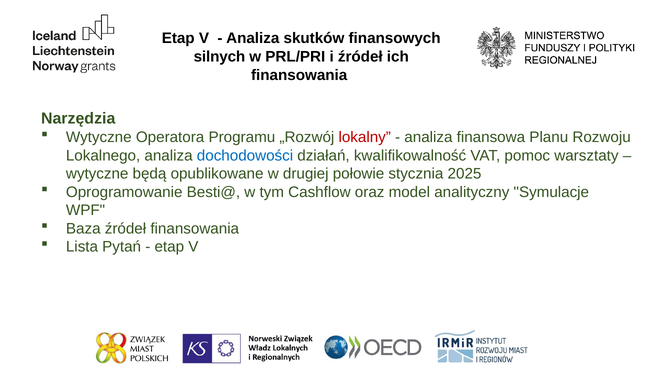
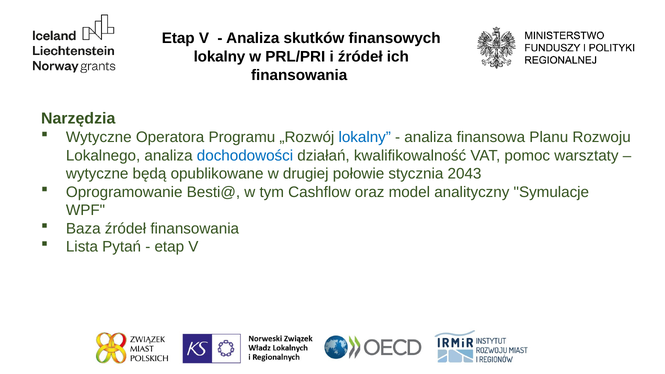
silnych at (219, 57): silnych -> lokalny
lokalny at (365, 137) colour: red -> blue
2025: 2025 -> 2043
